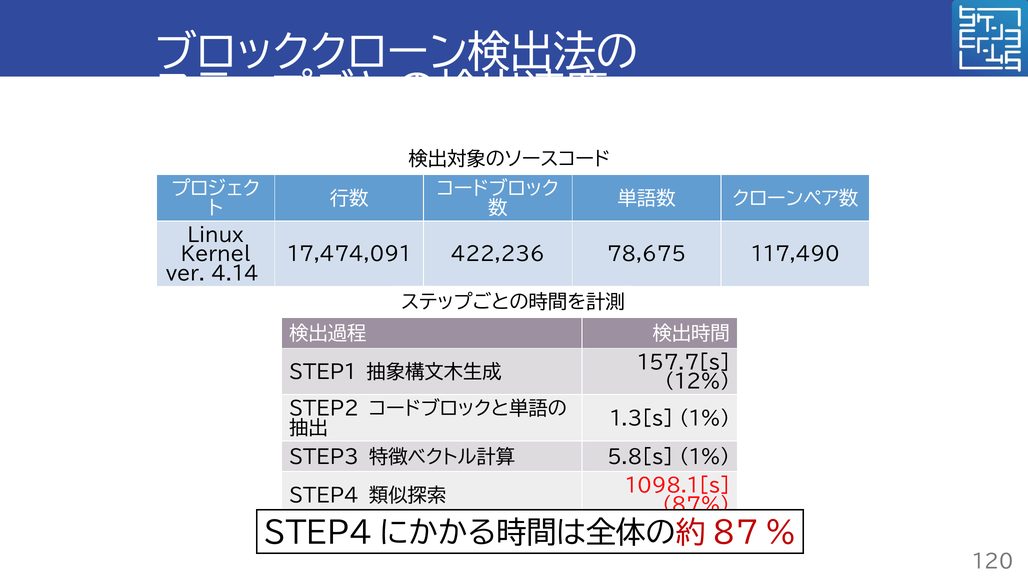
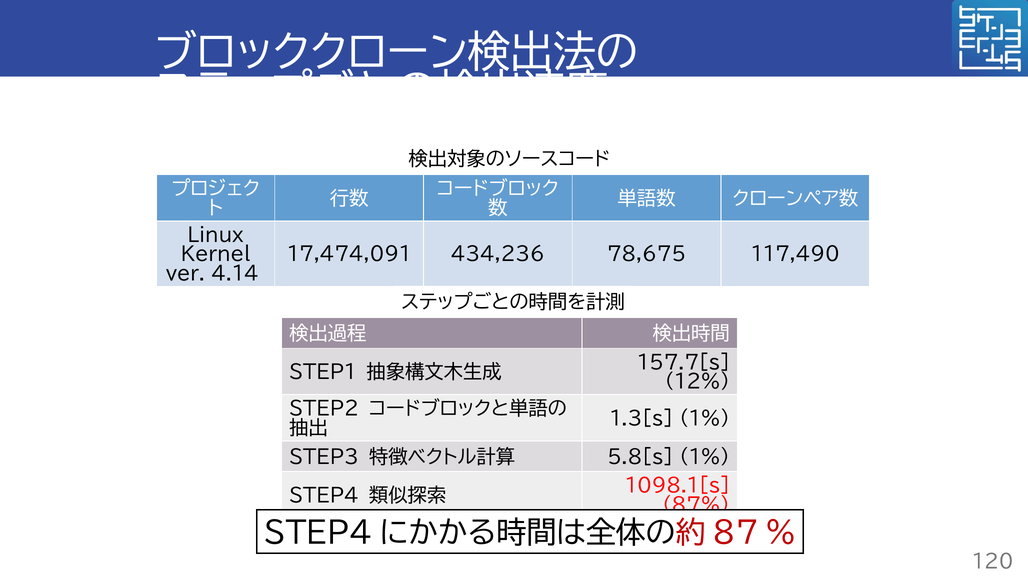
422,236: 422,236 -> 434,236
